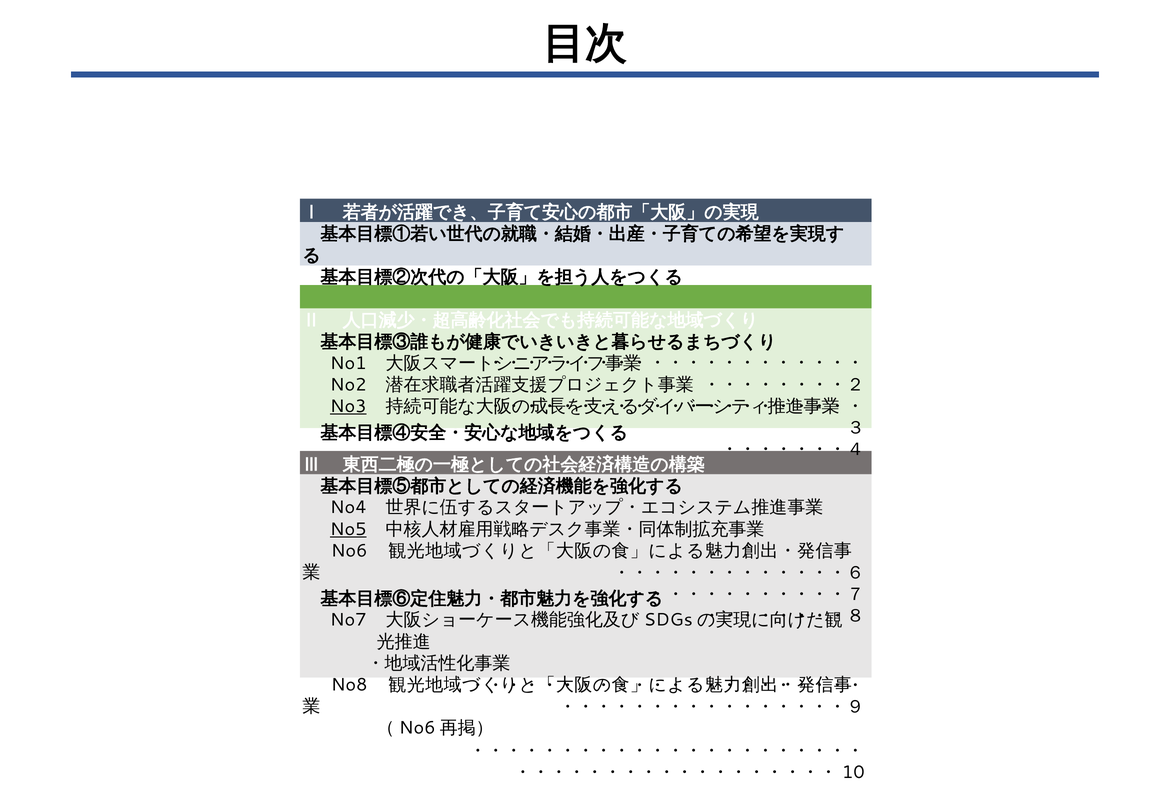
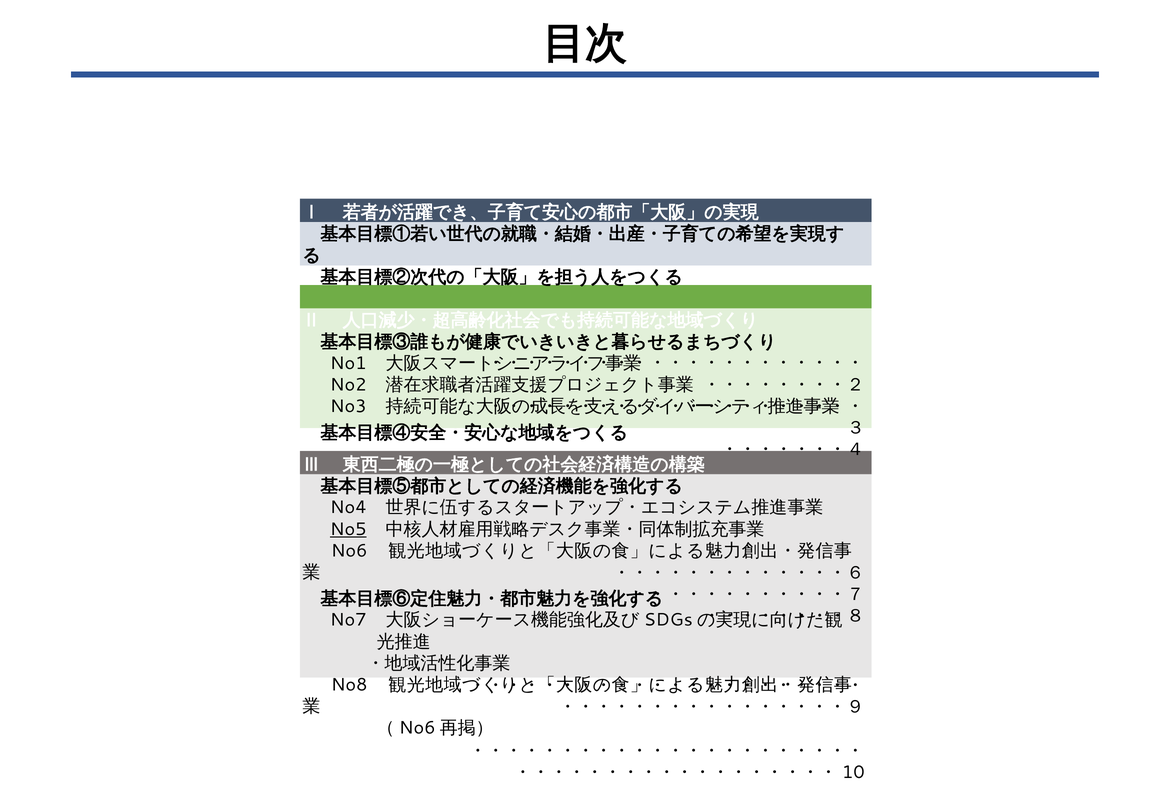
No3 underline: present -> none
